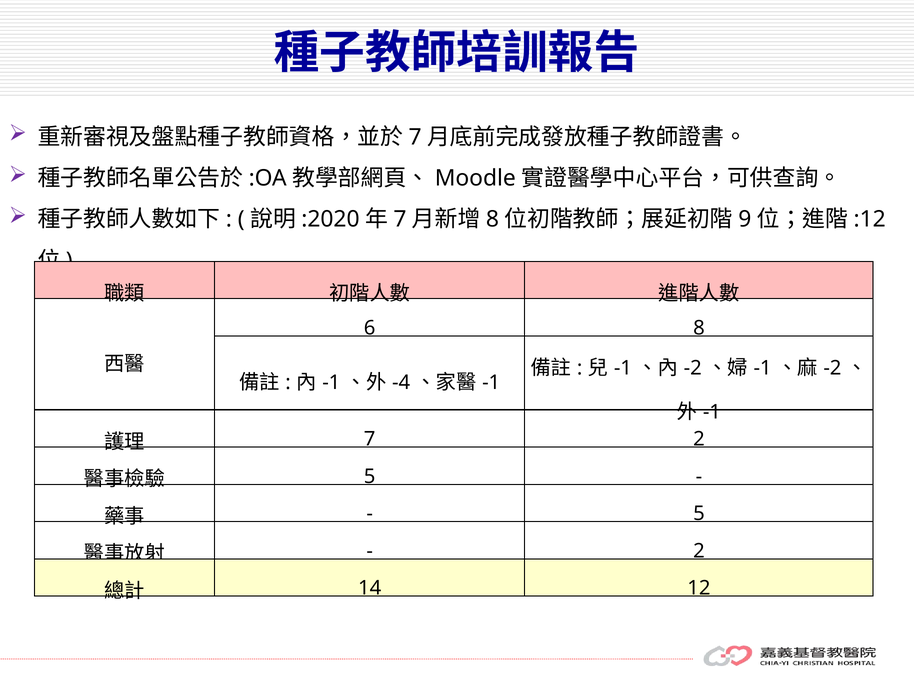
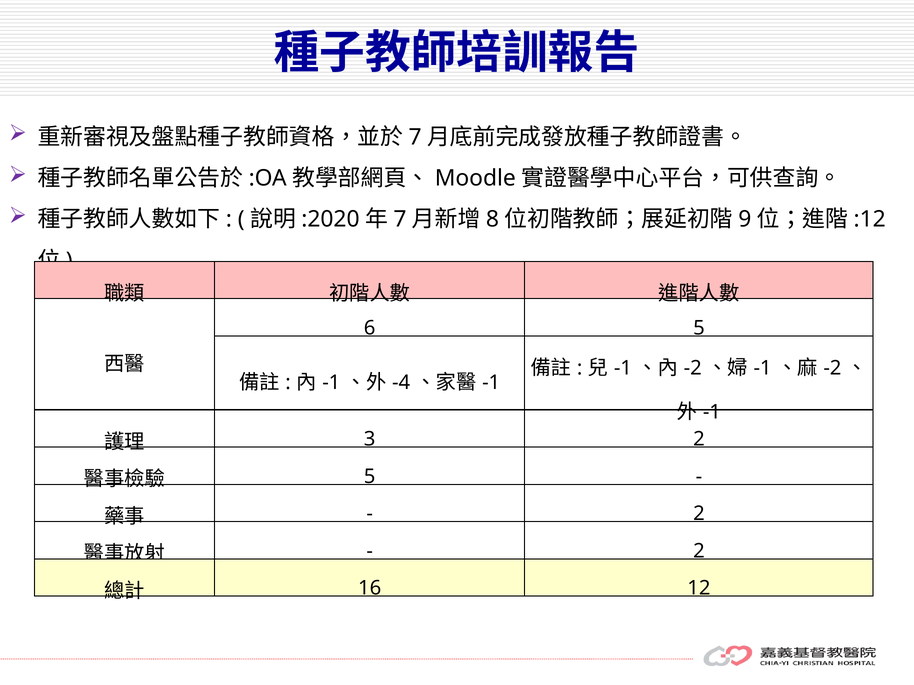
6 8: 8 -> 5
7: 7 -> 3
5 at (699, 514): 5 -> 2
14: 14 -> 16
